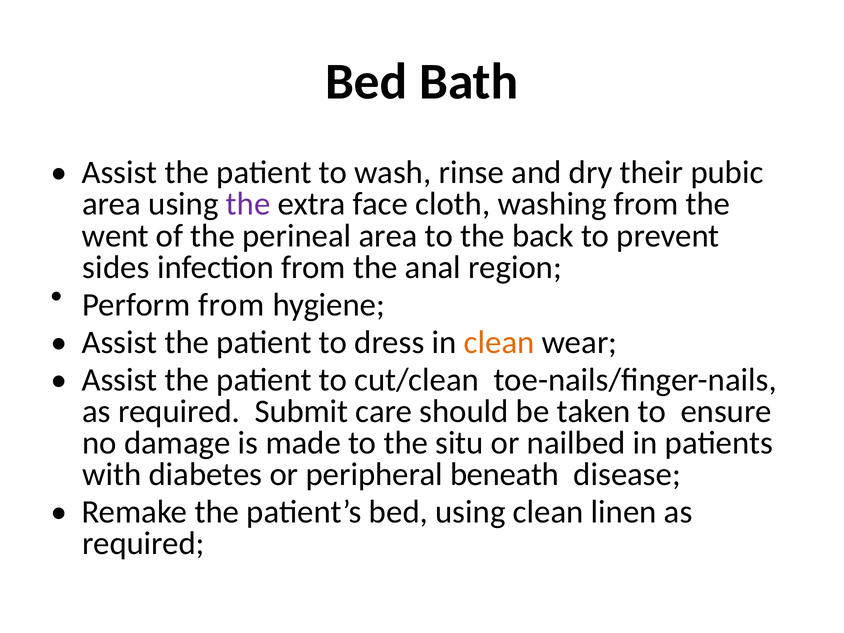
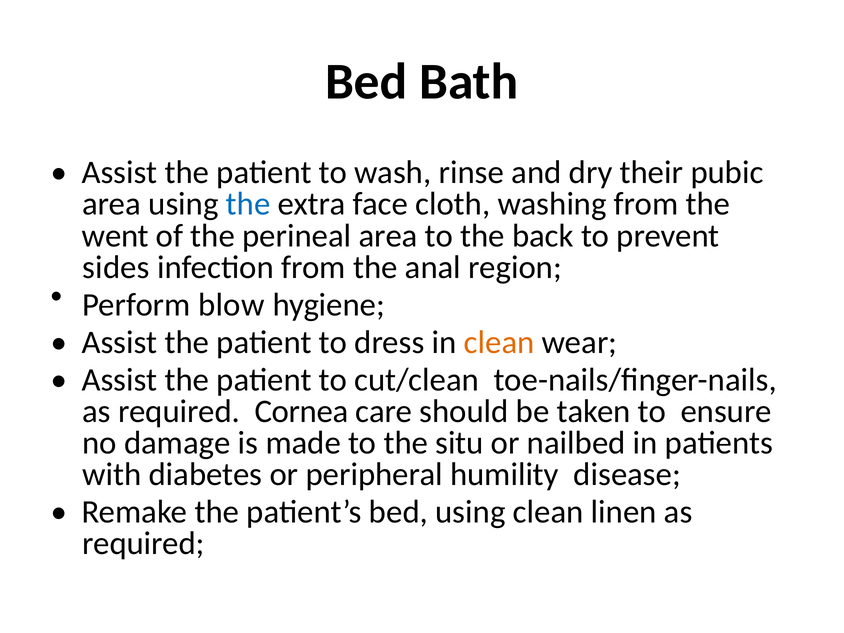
the at (248, 204) colour: purple -> blue
Perform from: from -> blow
Submit: Submit -> Cornea
beneath: beneath -> humility
